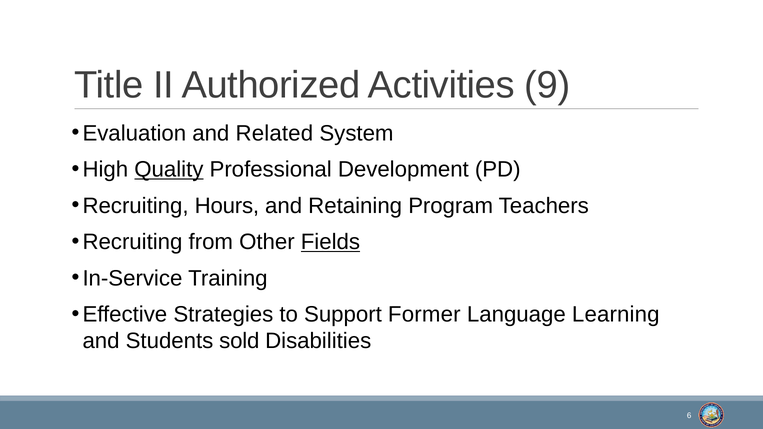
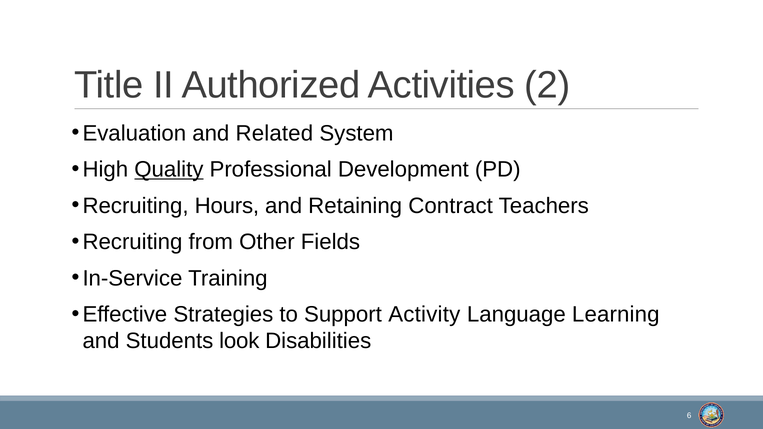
9: 9 -> 2
Program: Program -> Contract
Fields underline: present -> none
Former: Former -> Activity
sold: sold -> look
